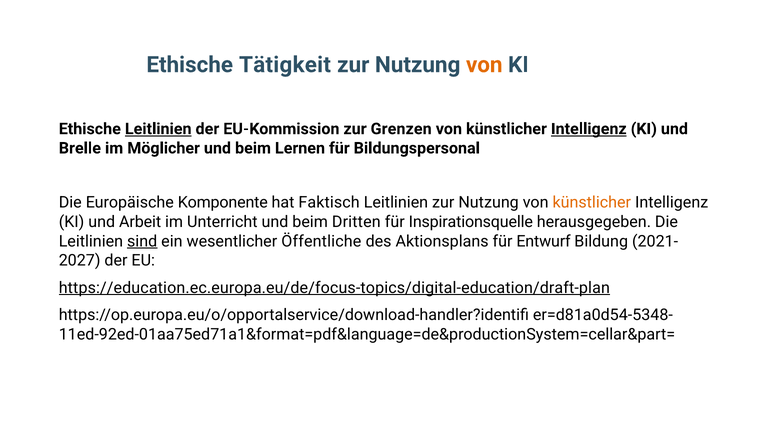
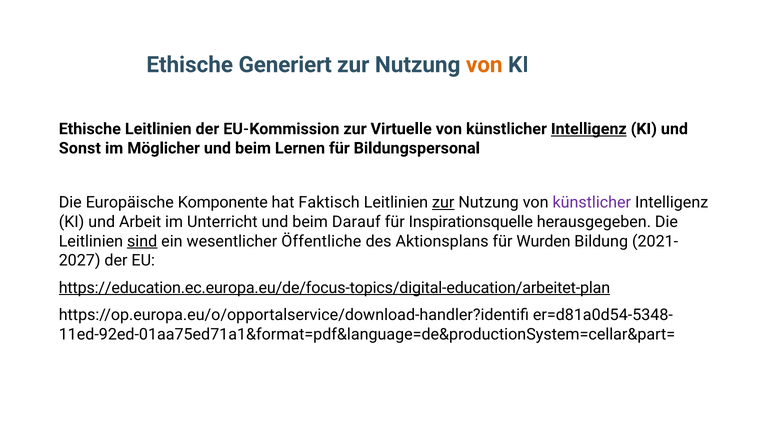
Tätigkeit: Tätigkeit -> Generiert
Leitlinien at (158, 129) underline: present -> none
Grenzen: Grenzen -> Virtuelle
Brelle: Brelle -> Sonst
zur at (443, 203) underline: none -> present
künstlicher at (592, 203) colour: orange -> purple
Dritten: Dritten -> Darauf
Entwurf: Entwurf -> Wurden
https://education.ec.europa.eu/de/focus-topics/digital-education/draft-plan: https://education.ec.europa.eu/de/focus-topics/digital-education/draft-plan -> https://education.ec.europa.eu/de/focus-topics/digital-education/arbeitet-plan
